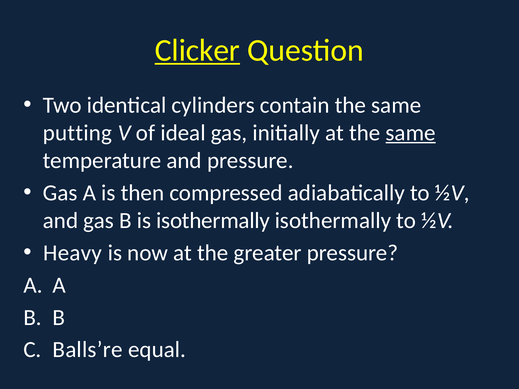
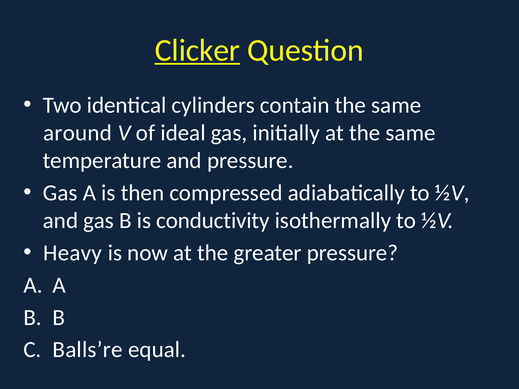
putting: putting -> around
same at (411, 133) underline: present -> none
is isothermally: isothermally -> conductivity
